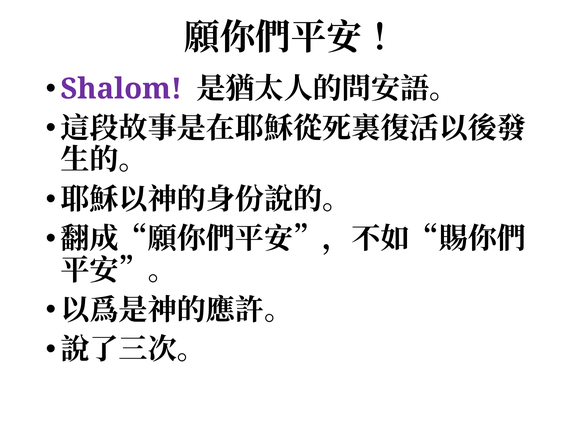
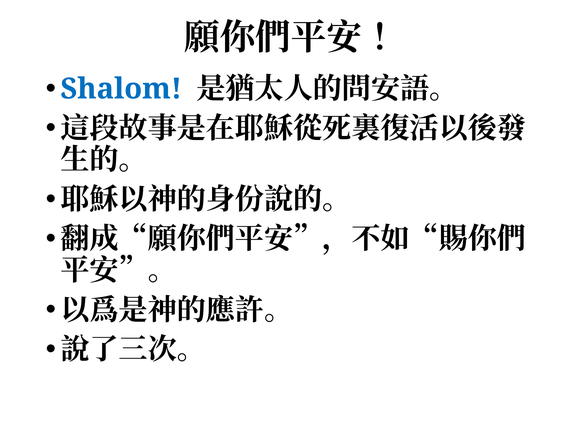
Shalom colour: purple -> blue
